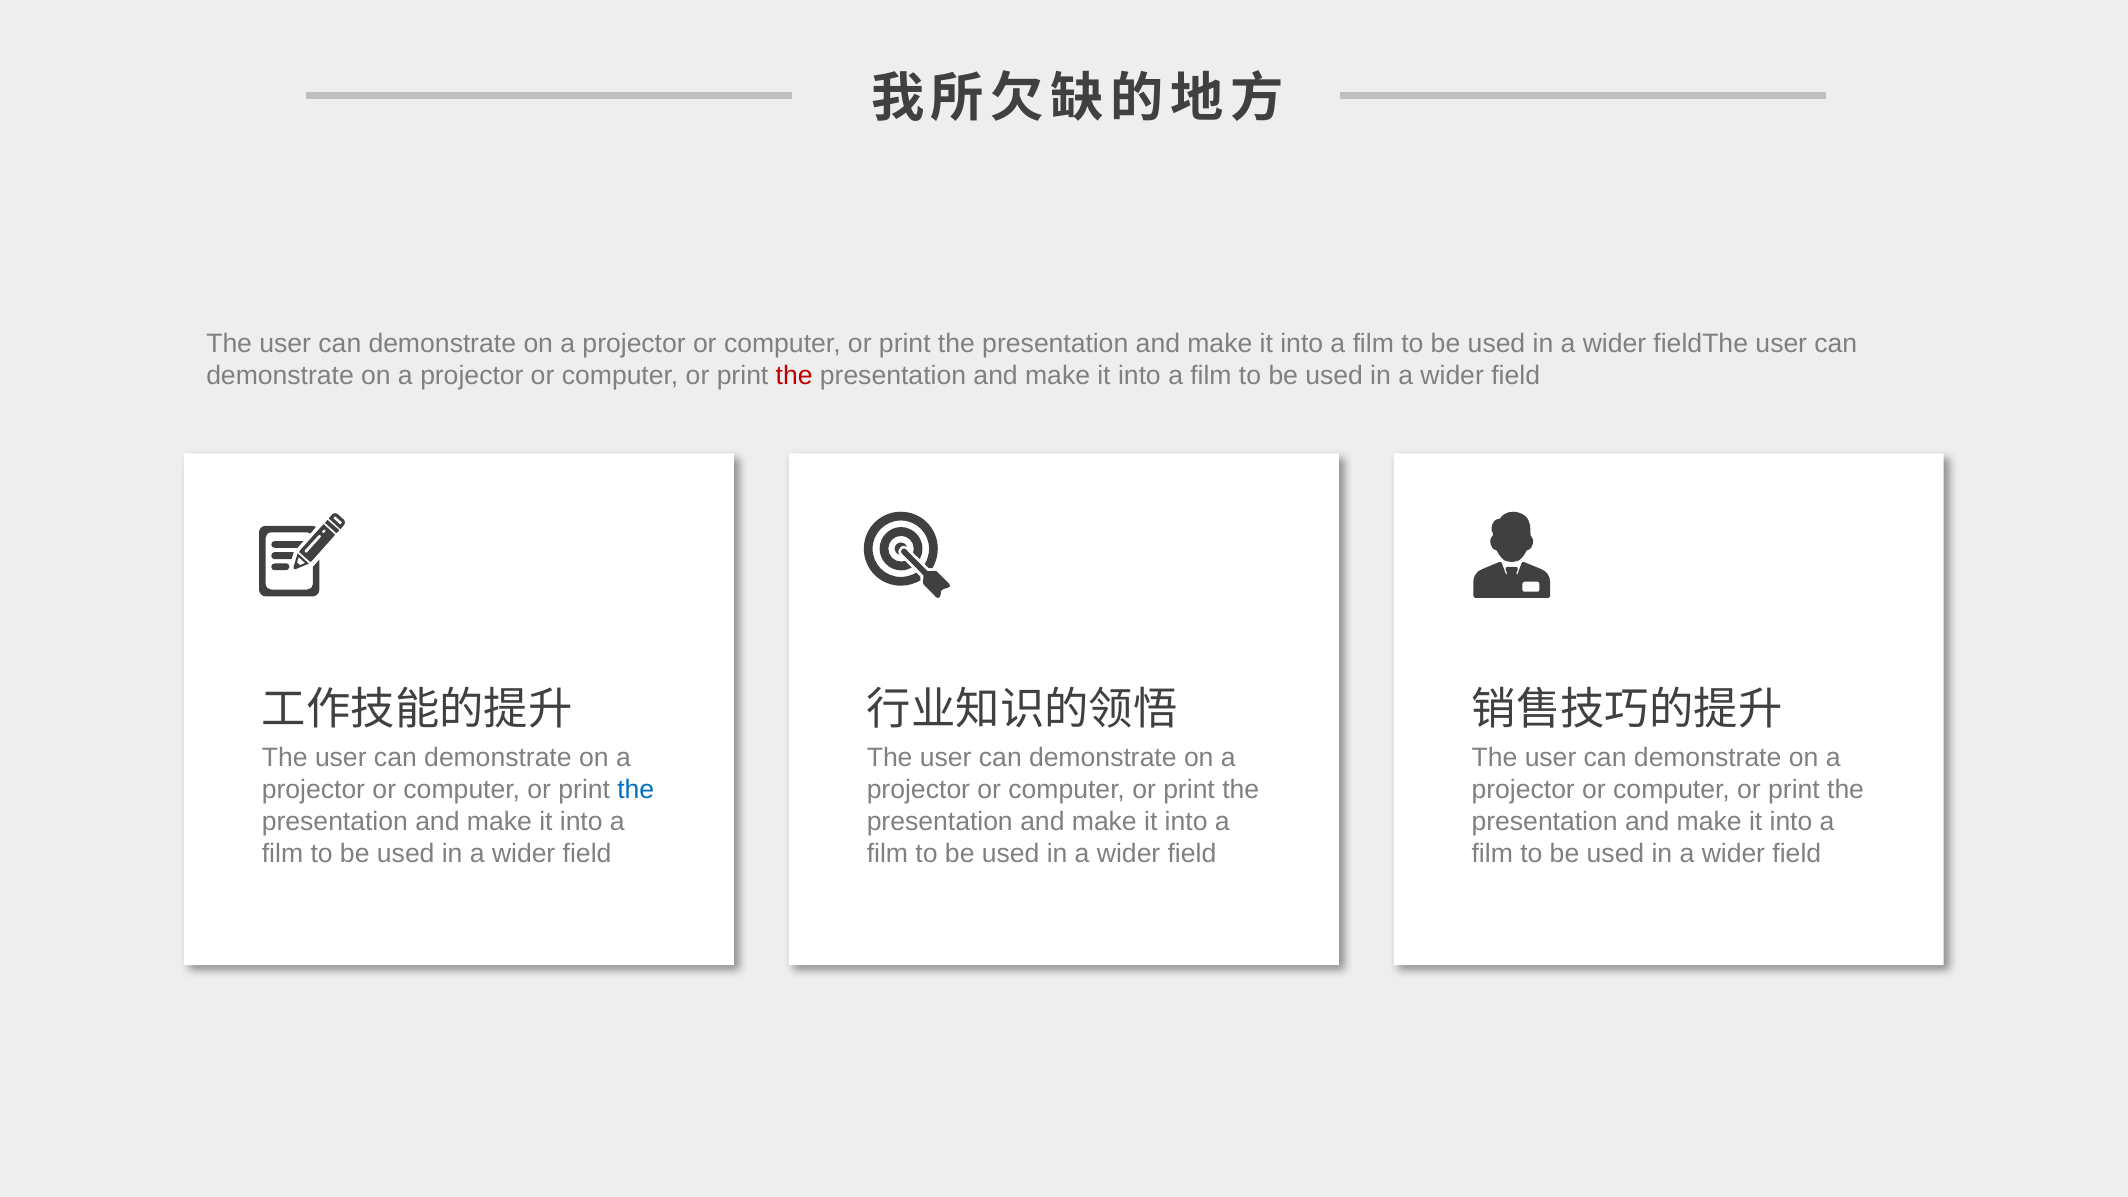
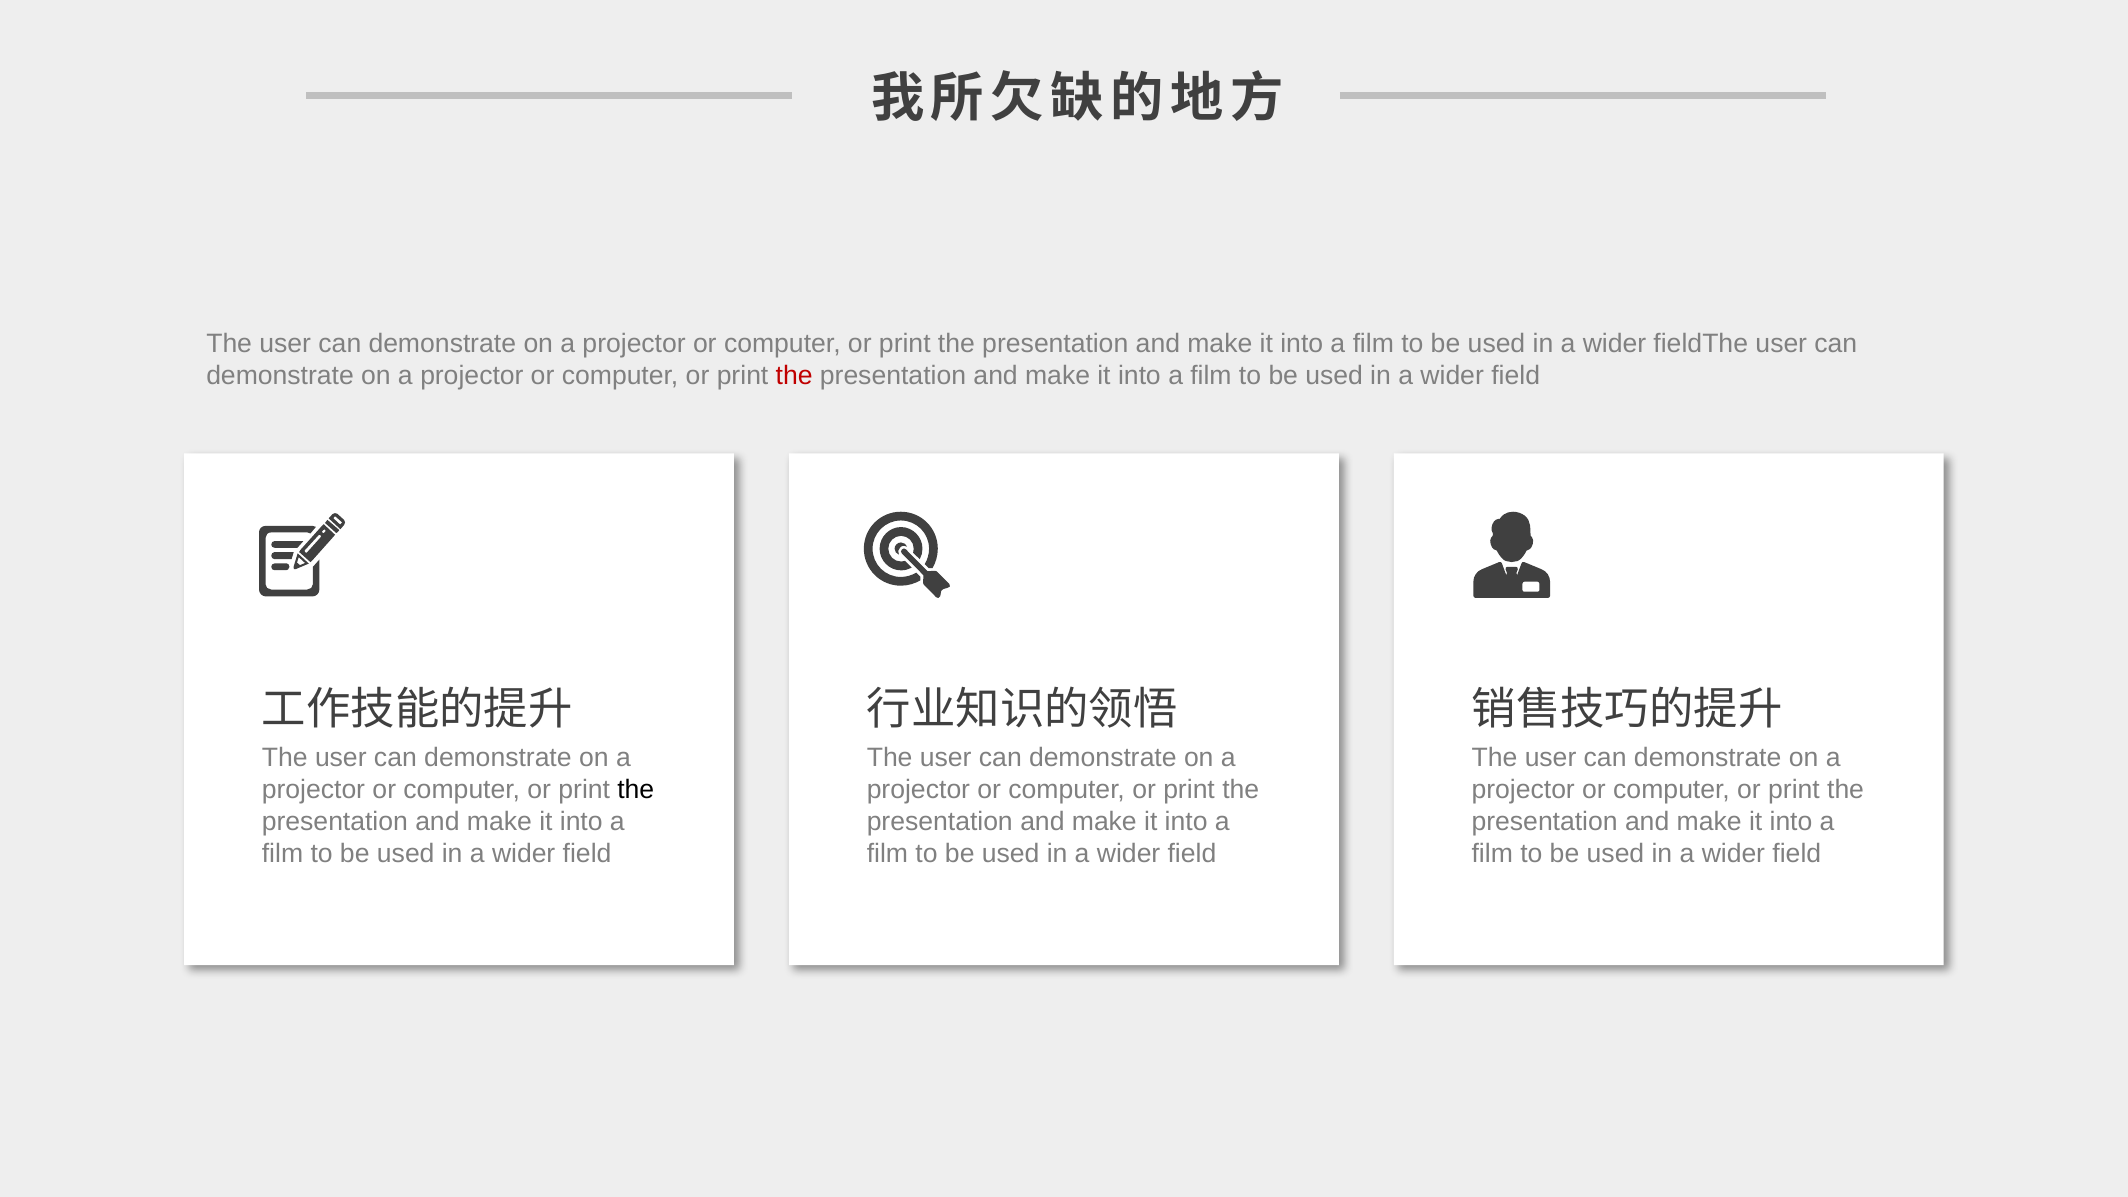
the at (636, 790) colour: blue -> black
